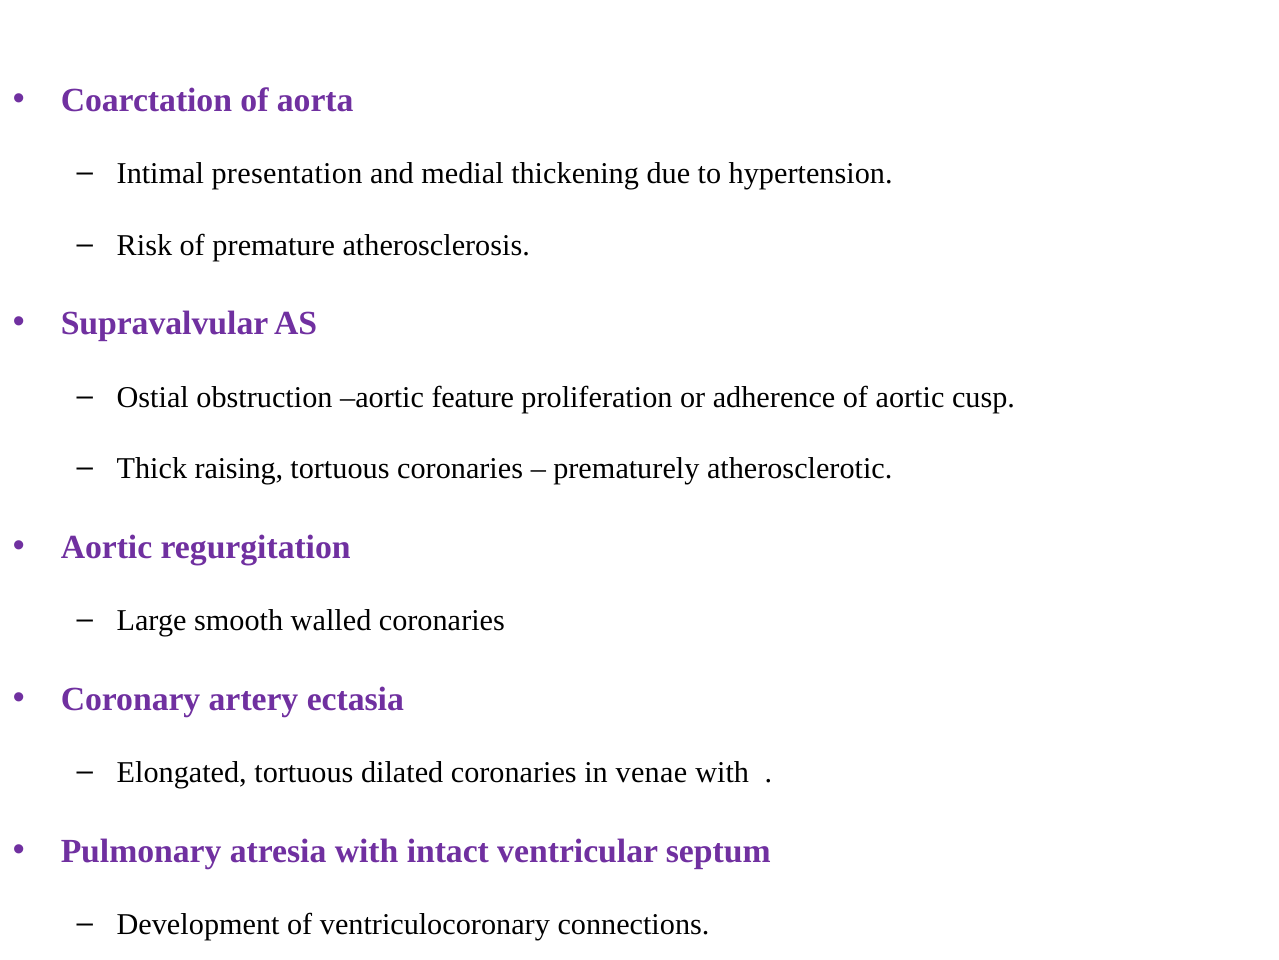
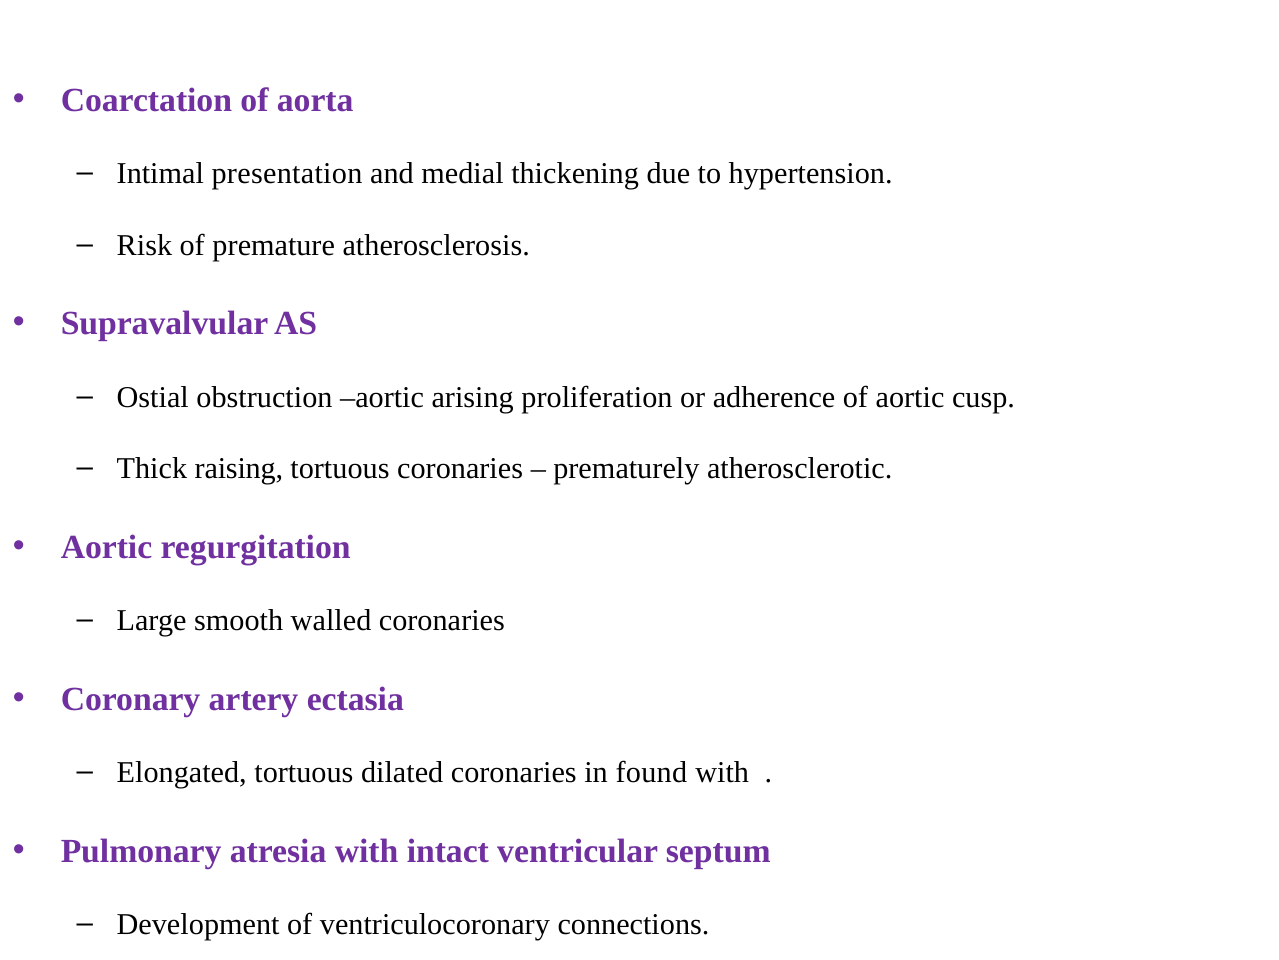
feature: feature -> arising
venae: venae -> found
